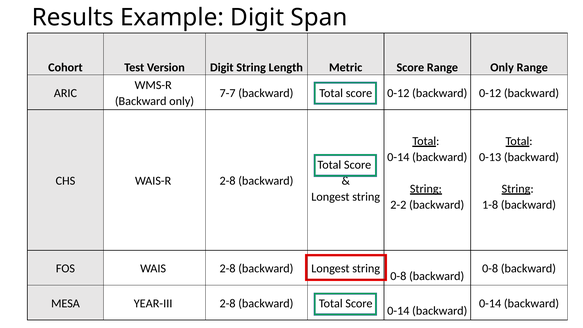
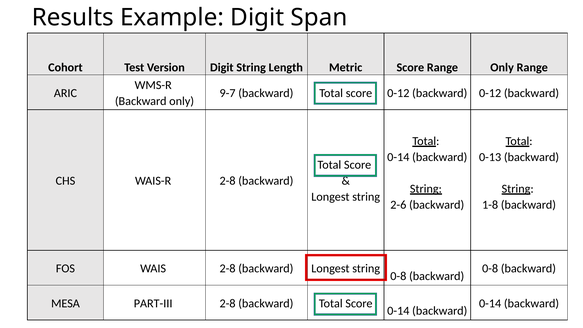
7-7: 7-7 -> 9-7
2-2: 2-2 -> 2-6
YEAR-III: YEAR-III -> PART-III
